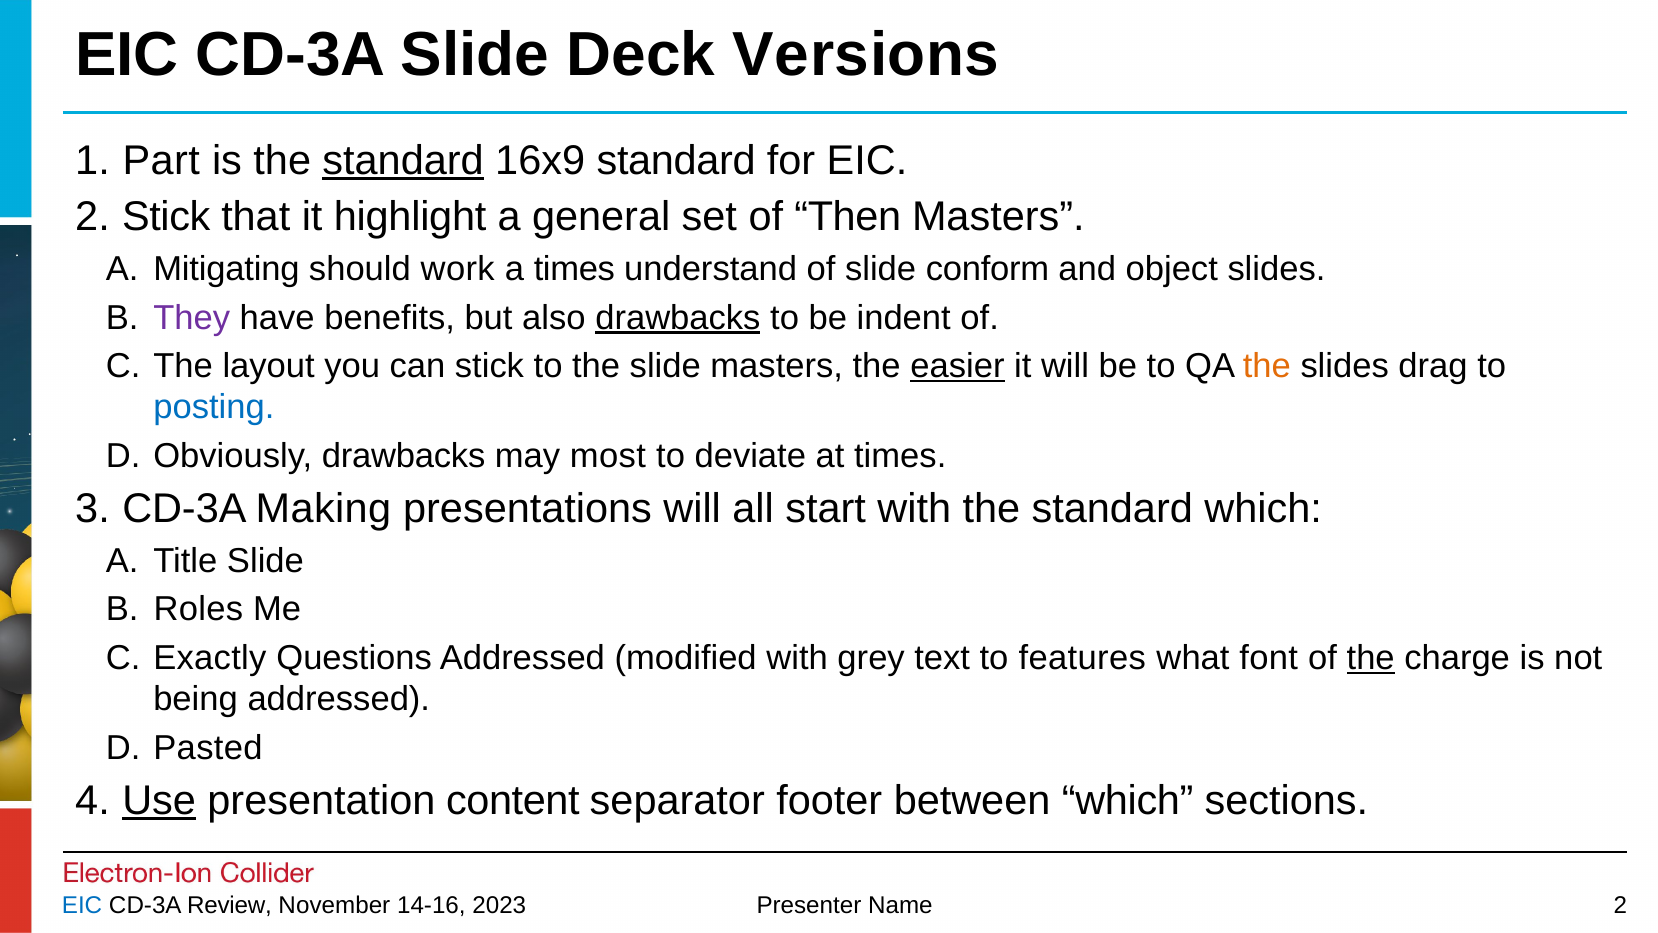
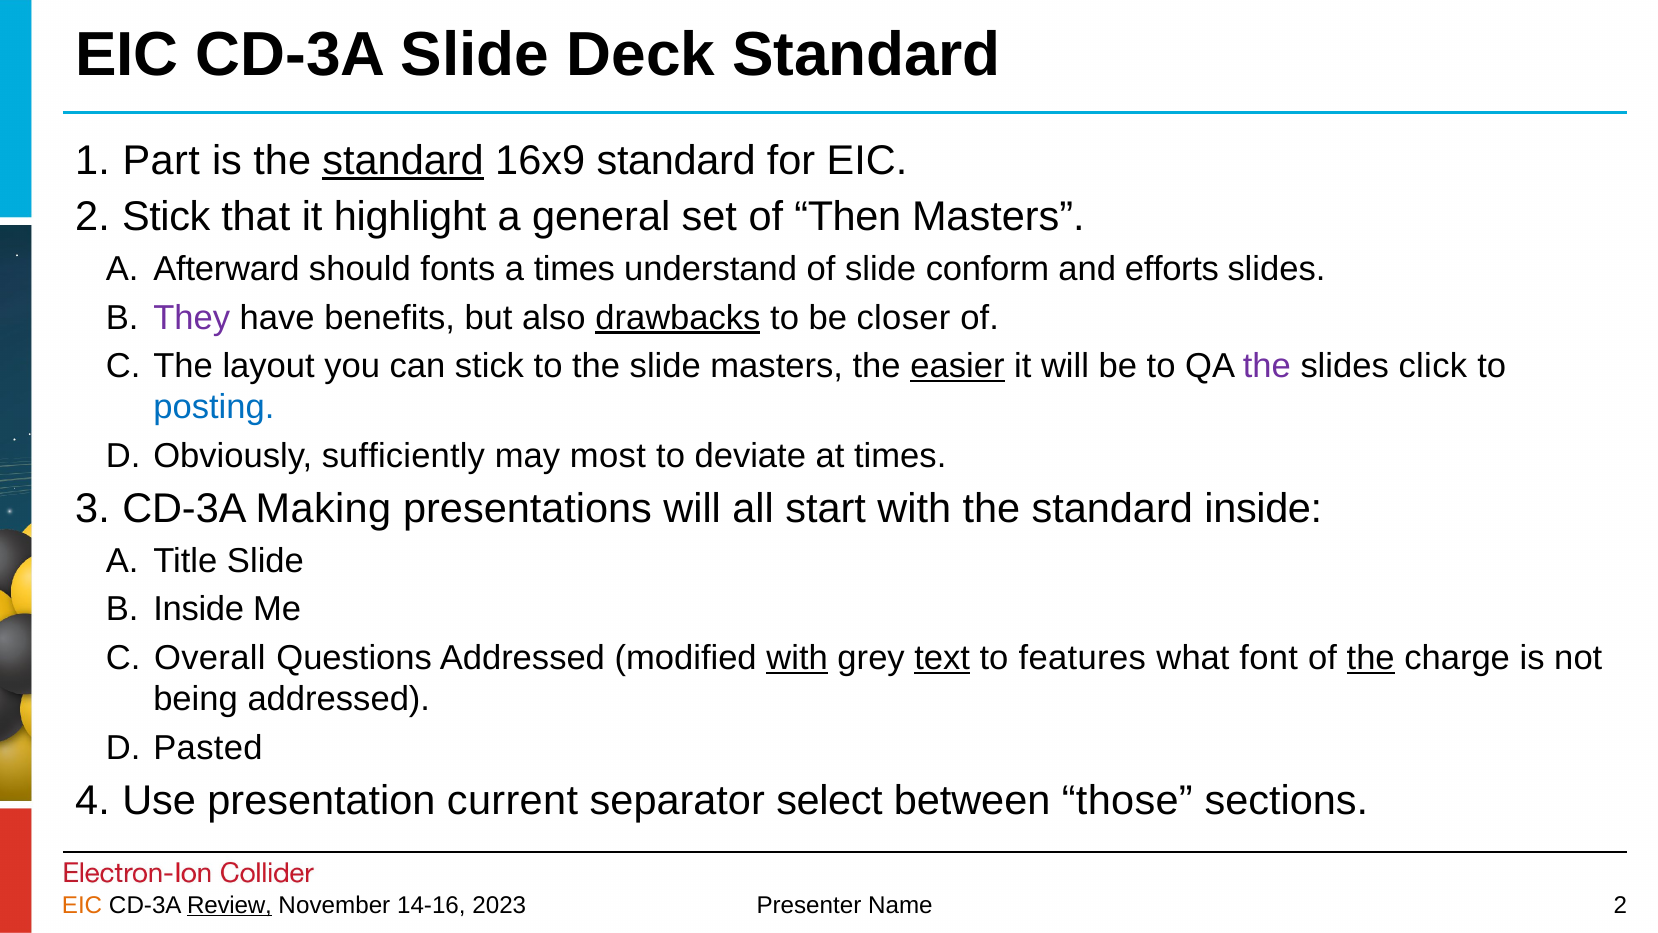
Deck Versions: Versions -> Standard
Mitigating: Mitigating -> Afterward
work: work -> fonts
object: object -> efforts
indent: indent -> closer
the at (1267, 366) colour: orange -> purple
drag: drag -> click
Obviously drawbacks: drawbacks -> sufficiently
standard which: which -> inside
Roles at (198, 609): Roles -> Inside
Exactly: Exactly -> Overall
with at (797, 657) underline: none -> present
text underline: none -> present
Use underline: present -> none
content: content -> current
footer: footer -> select
between which: which -> those
EIC at (82, 905) colour: blue -> orange
Review underline: none -> present
